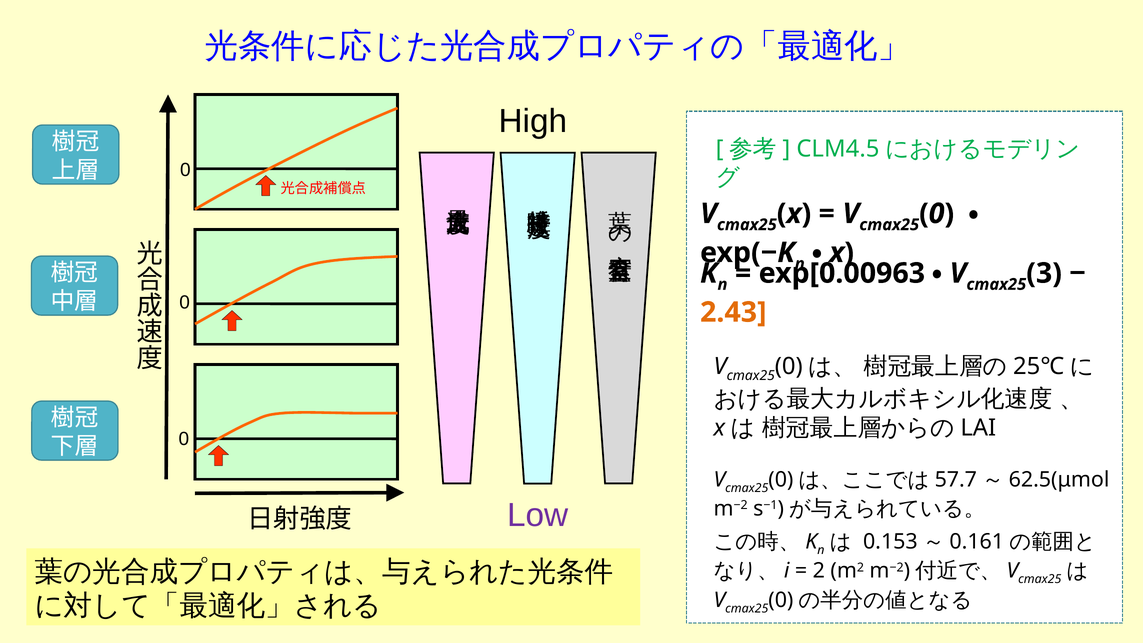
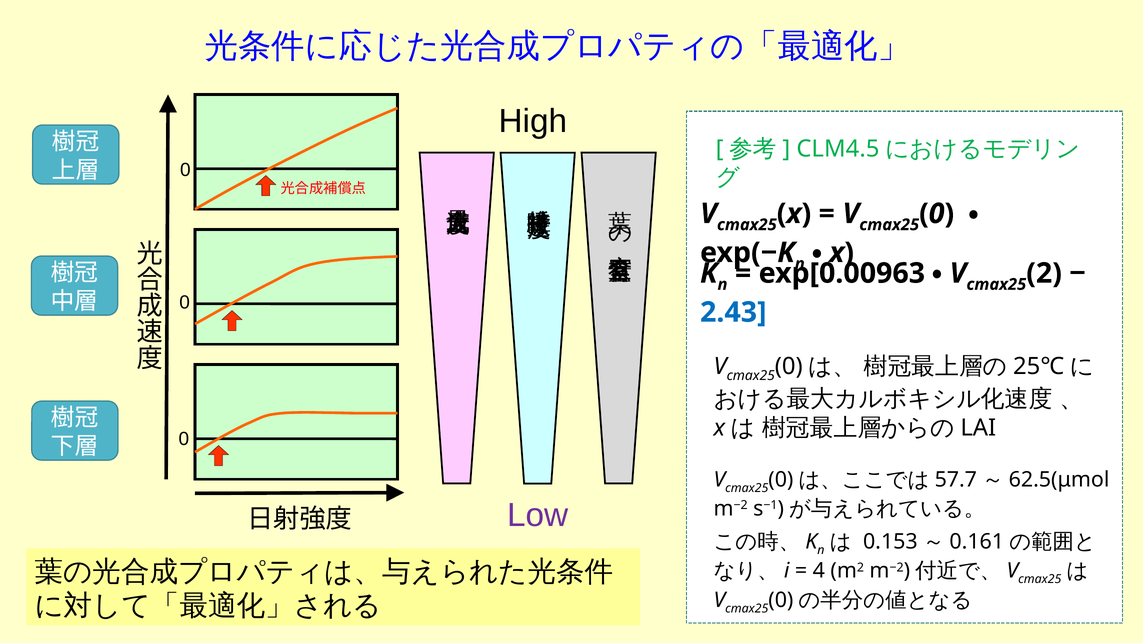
3: 3 -> 2
2.43 colour: orange -> blue
2: 2 -> 4
